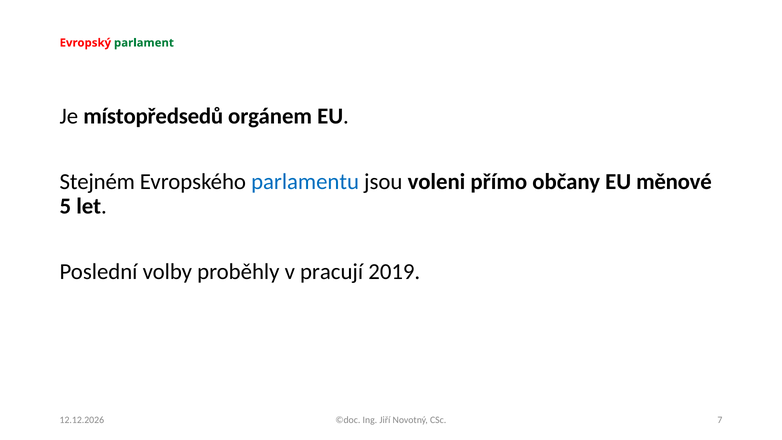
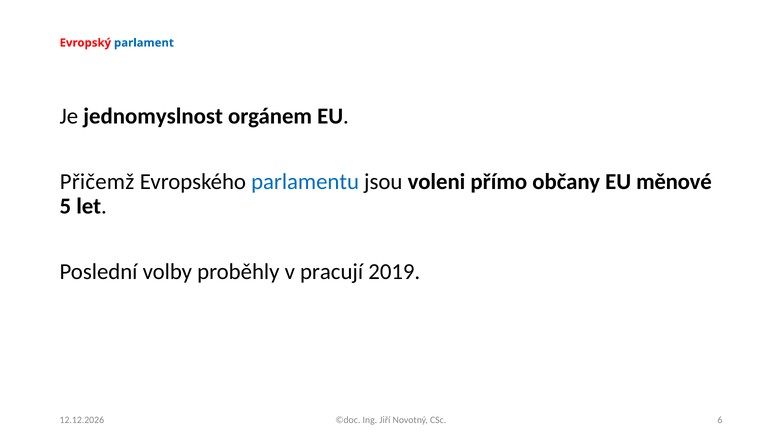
parlament colour: green -> blue
místopředsedů: místopředsedů -> jednomyslnost
Stejném: Stejném -> Přičemž
7: 7 -> 6
